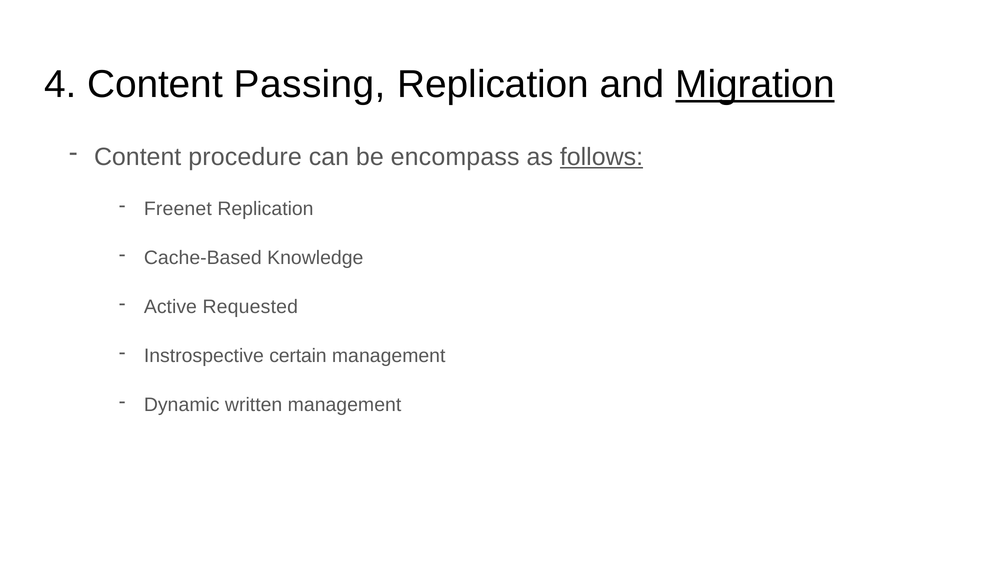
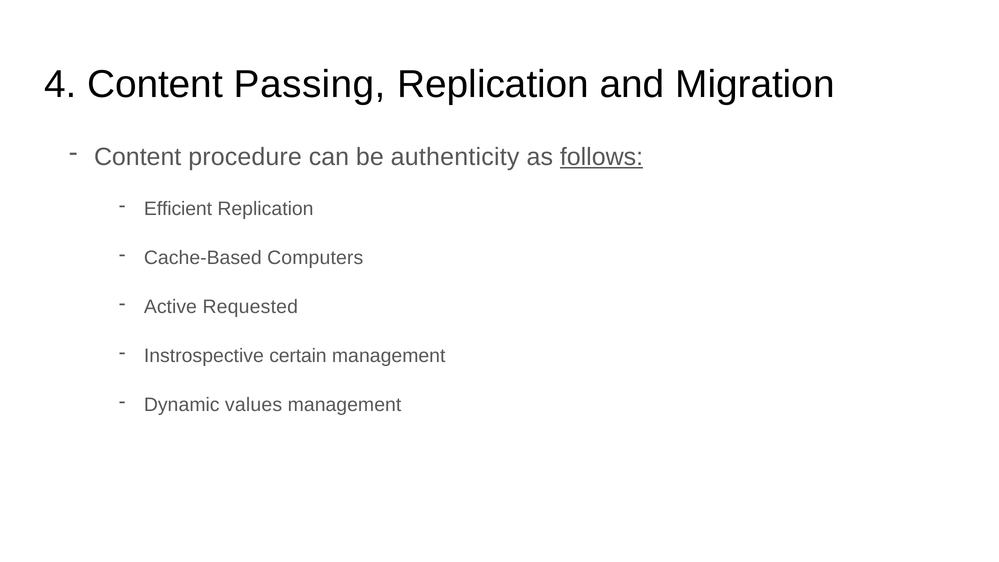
Migration underline: present -> none
encompass: encompass -> authenticity
Freenet: Freenet -> Efficient
Knowledge: Knowledge -> Computers
written: written -> values
